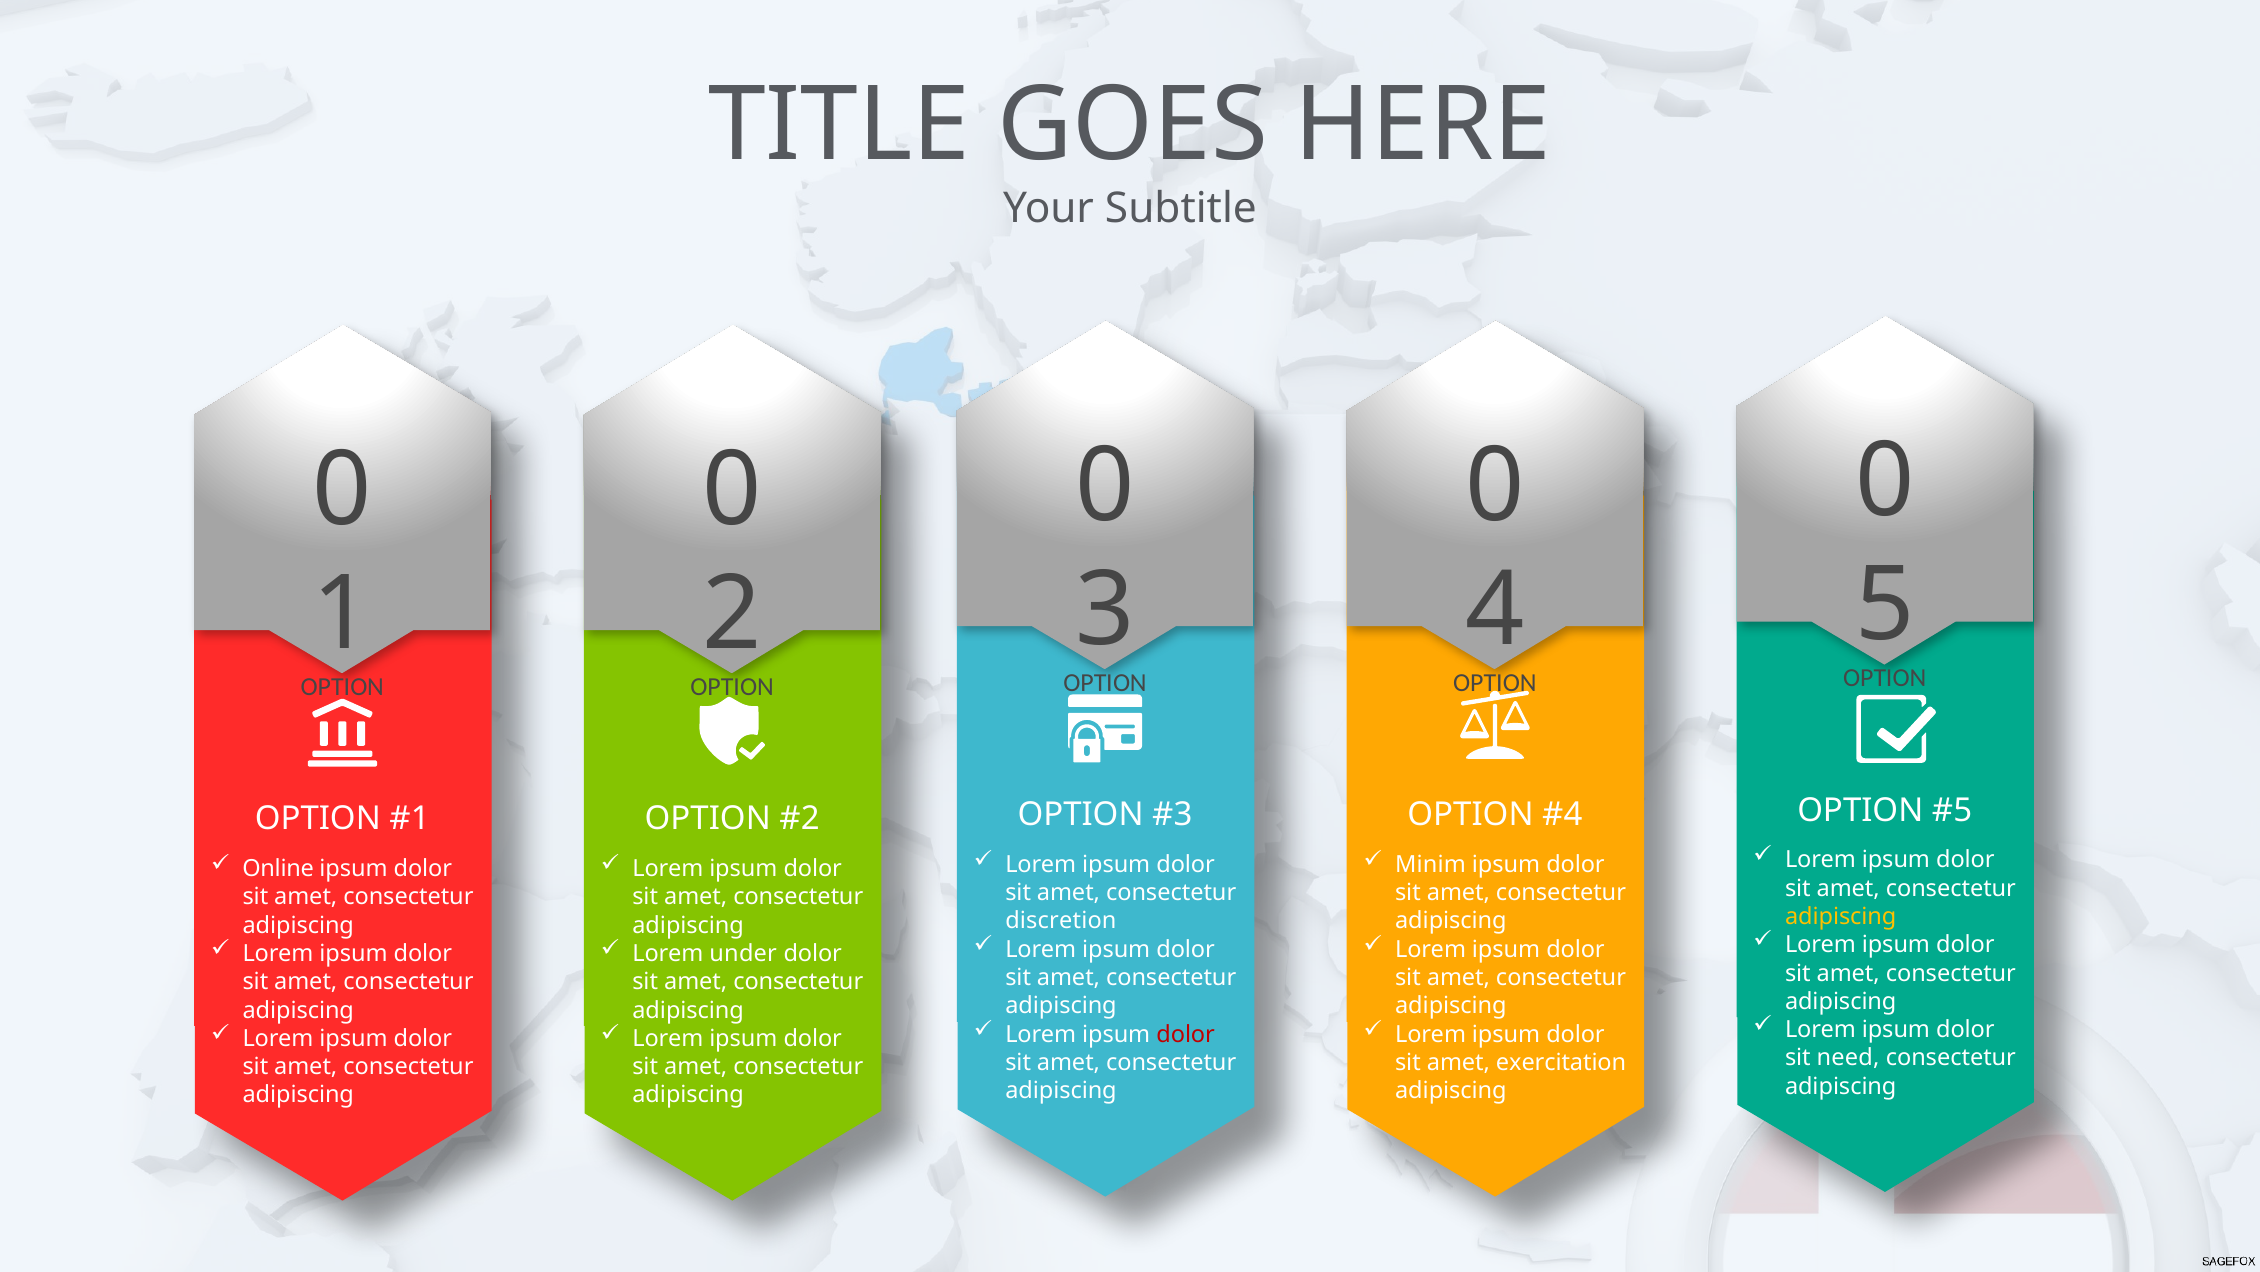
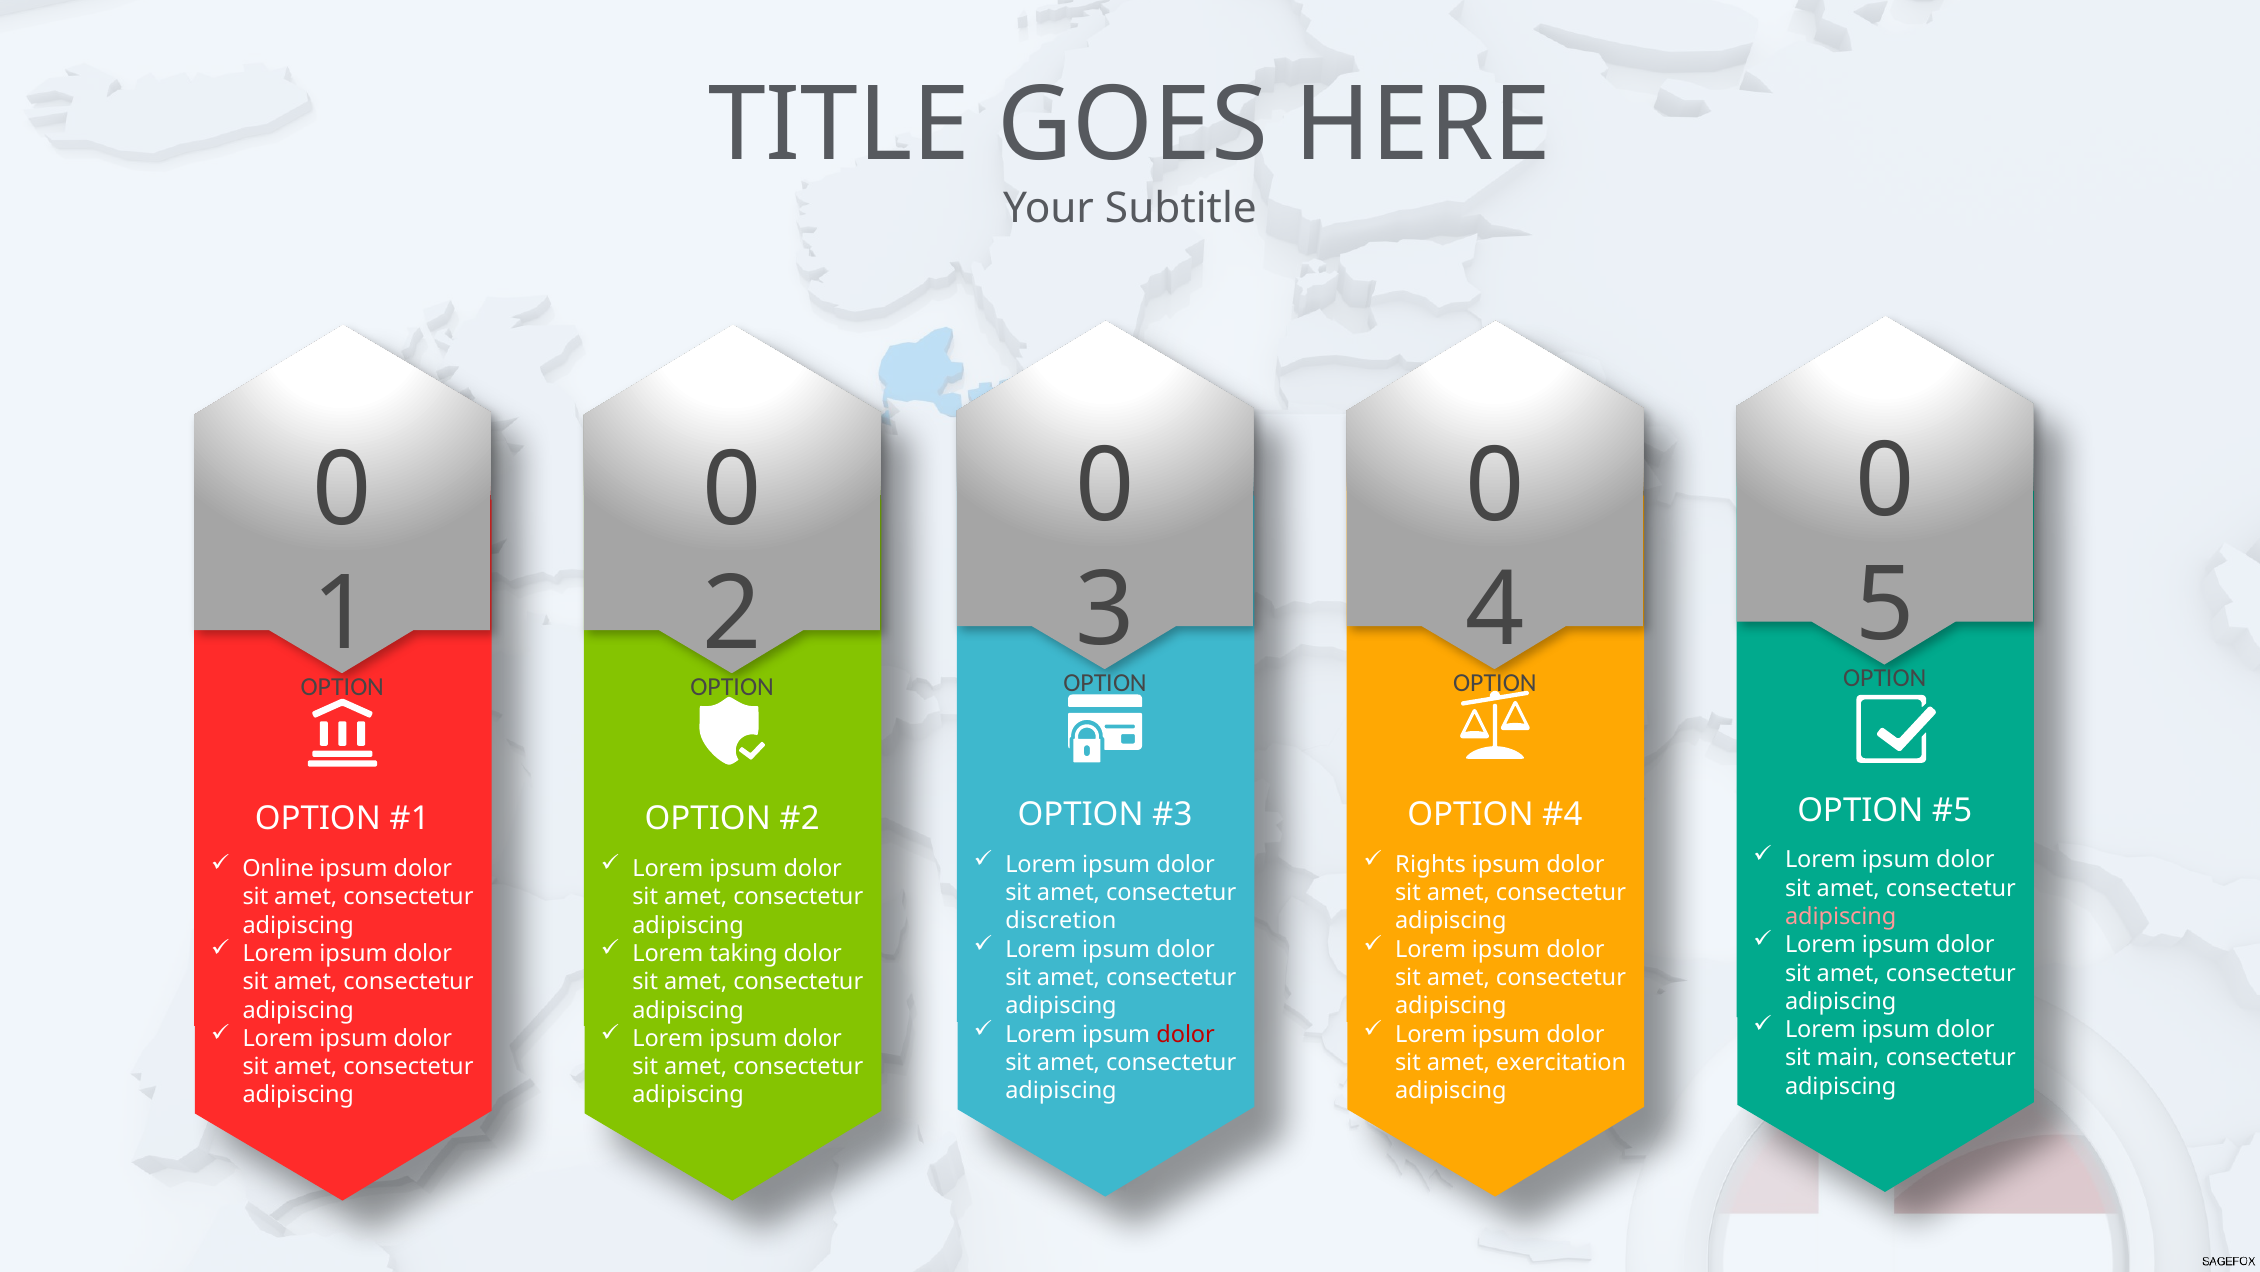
Minim: Minim -> Rights
adipiscing at (1841, 916) colour: yellow -> pink
under: under -> taking
need: need -> main
